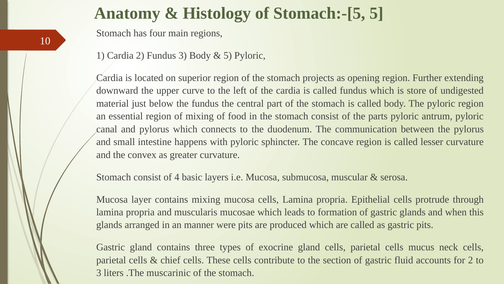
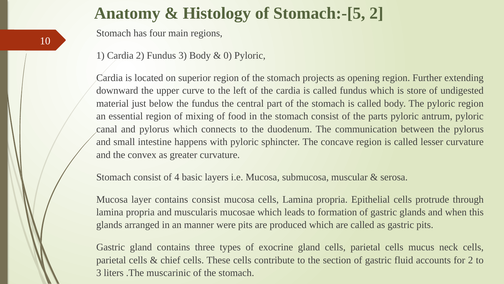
Stomach:-[5 5: 5 -> 2
5 at (228, 55): 5 -> 0
contains mixing: mixing -> consist
